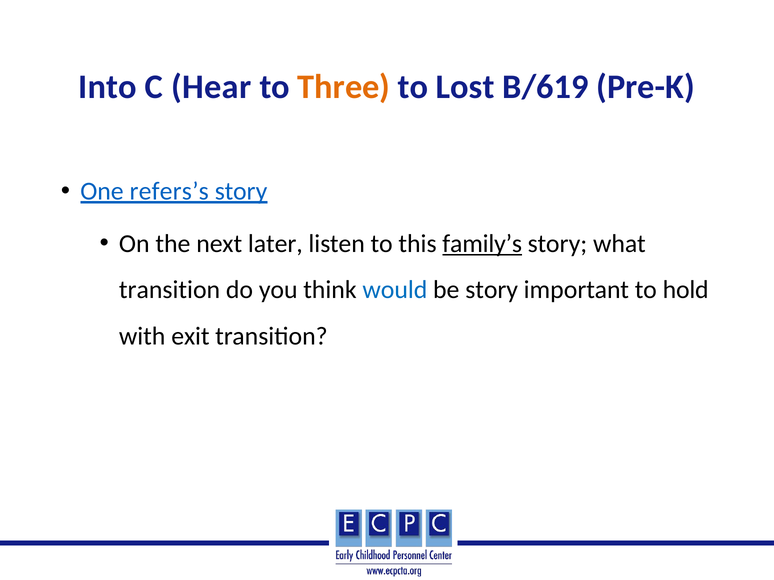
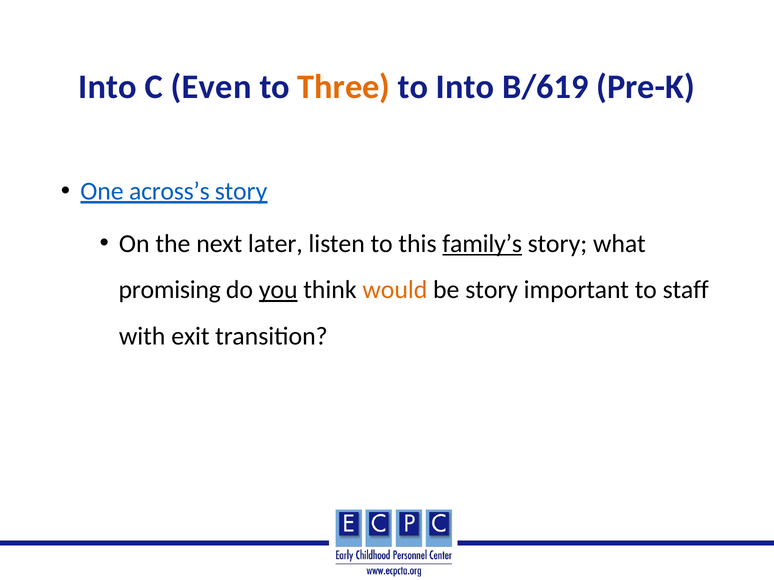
Hear: Hear -> Even
to Lost: Lost -> Into
refers’s: refers’s -> across’s
transition at (170, 290): transition -> promising
you underline: none -> present
would colour: blue -> orange
hold: hold -> staff
